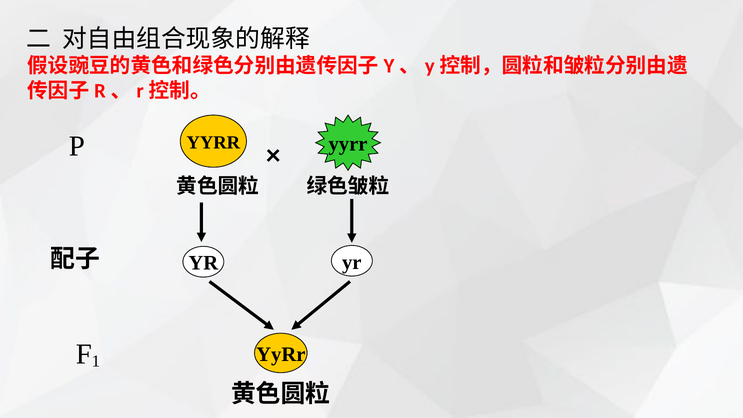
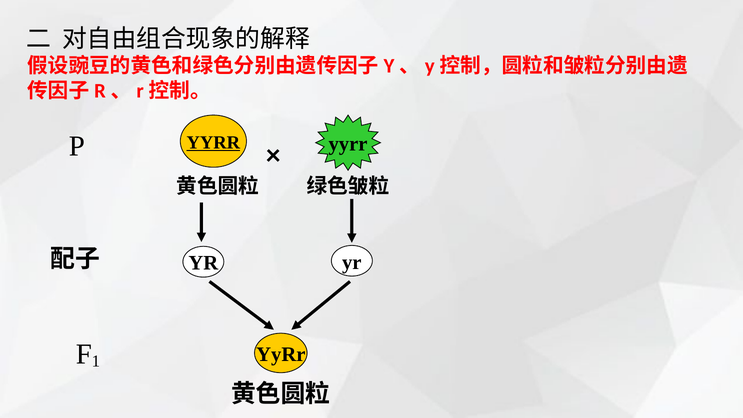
YYRR at (213, 142) underline: none -> present
